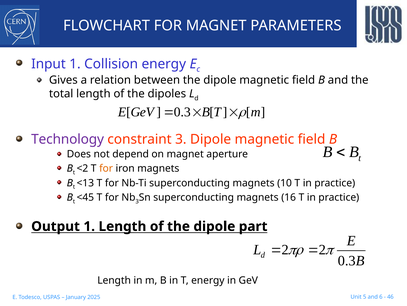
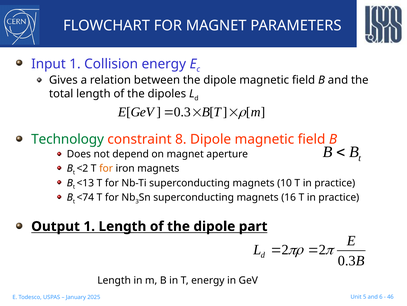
Technology colour: purple -> green
constraint 3: 3 -> 8
<45: <45 -> <74
